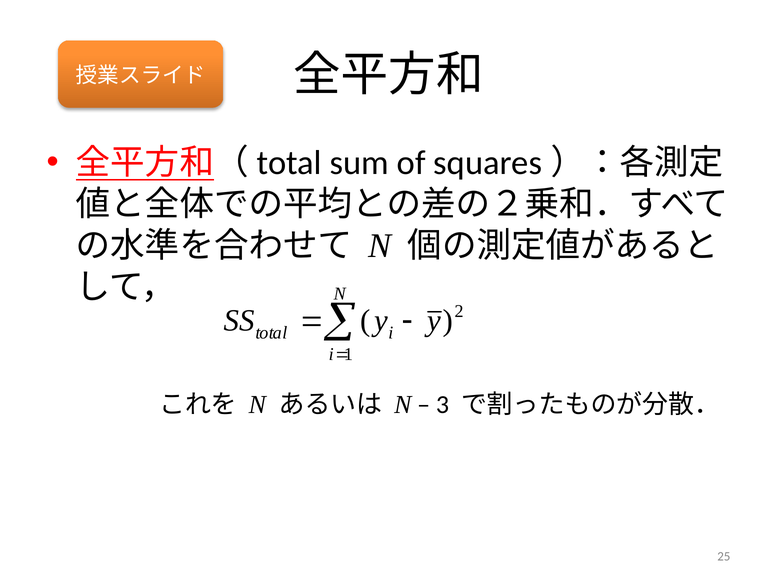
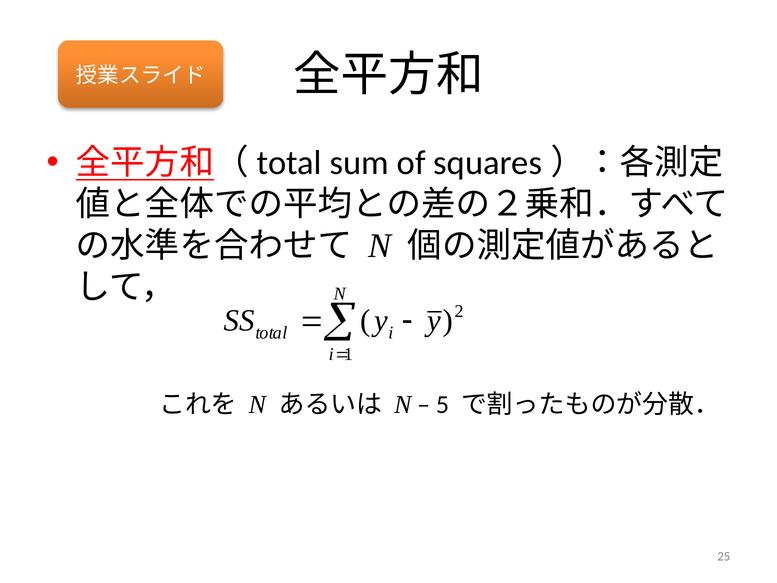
3: 3 -> 5
